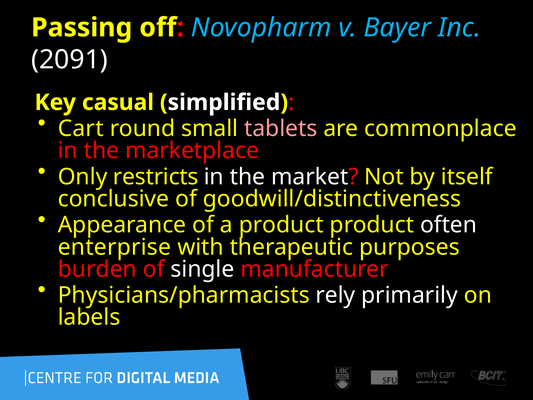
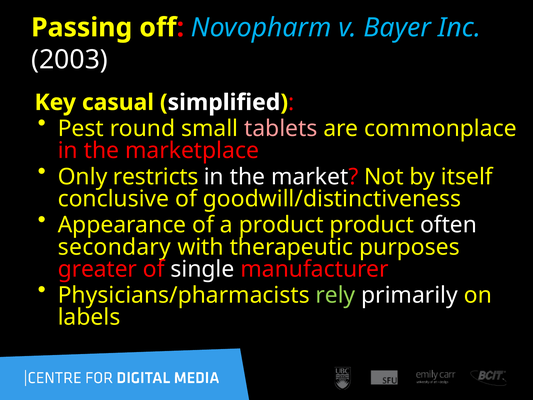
2091: 2091 -> 2003
Cart: Cart -> Pest
enterprise: enterprise -> secondary
burden: burden -> greater
rely colour: white -> light green
